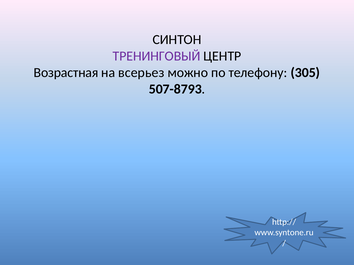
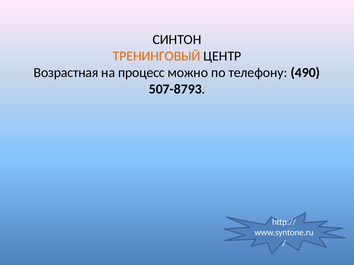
ТРЕНИНГОВЫЙ colour: purple -> orange
всерьез: всерьез -> процесс
305: 305 -> 490
